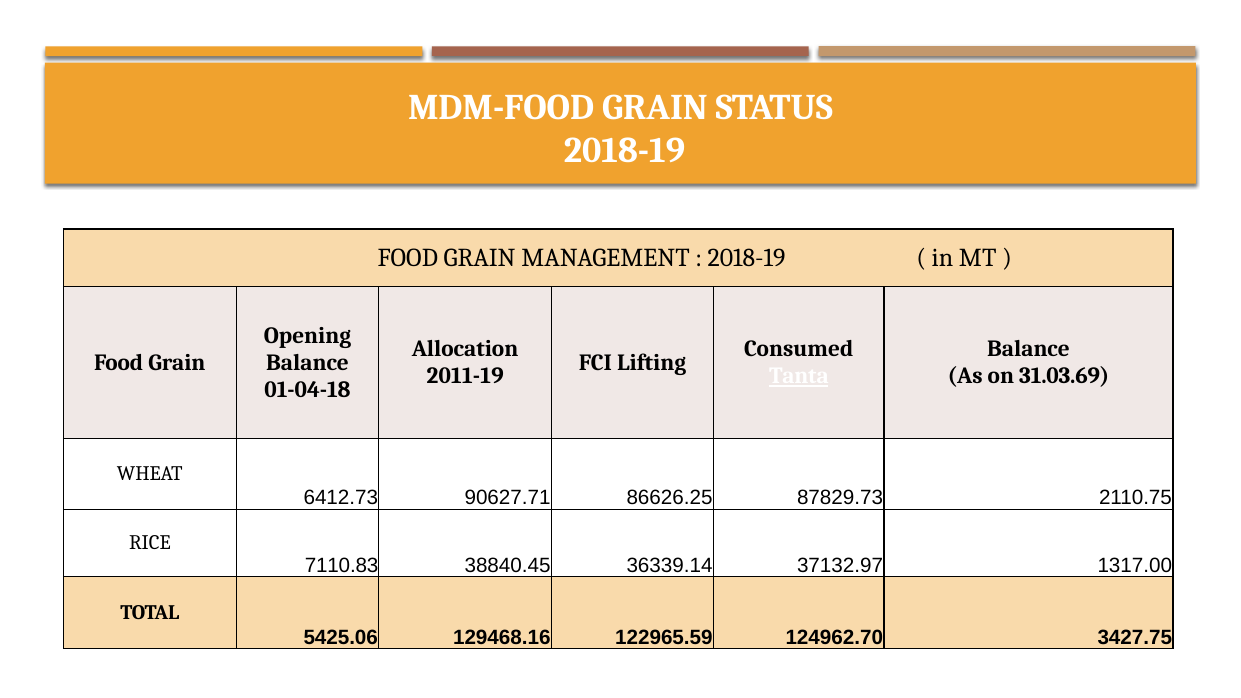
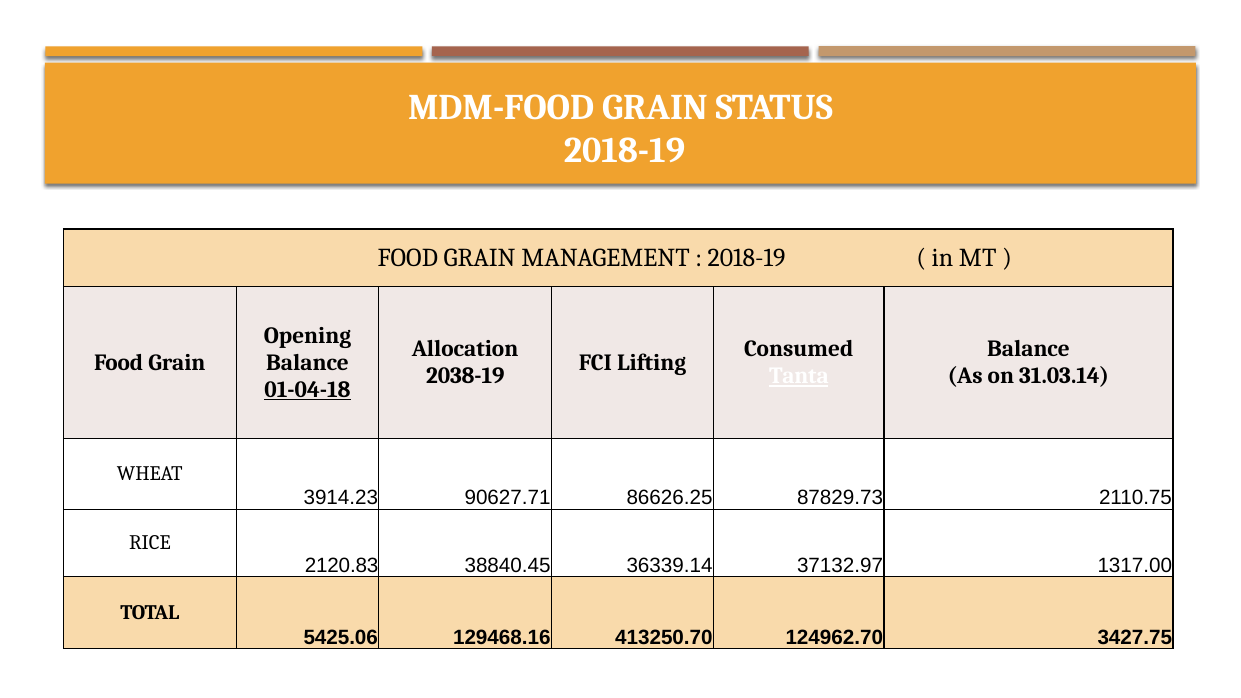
2011-19: 2011-19 -> 2038-19
31.03.69: 31.03.69 -> 31.03.14
01-04-18 underline: none -> present
6412.73: 6412.73 -> 3914.23
7110.83: 7110.83 -> 2120.83
122965.59: 122965.59 -> 413250.70
